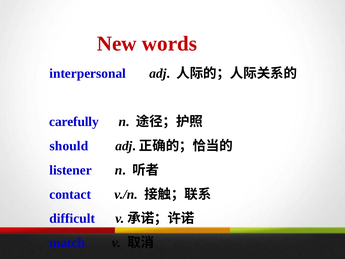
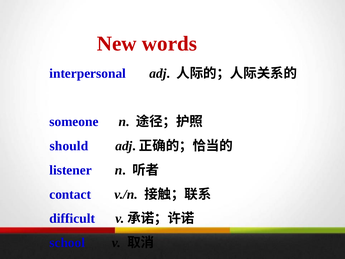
carefully: carefully -> someone
match: match -> school
